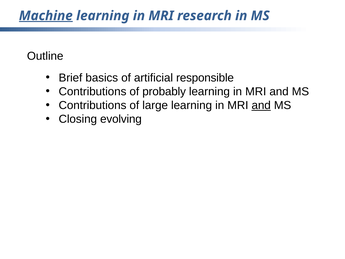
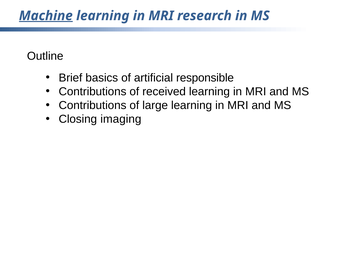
probably: probably -> received
and at (261, 105) underline: present -> none
evolving: evolving -> imaging
